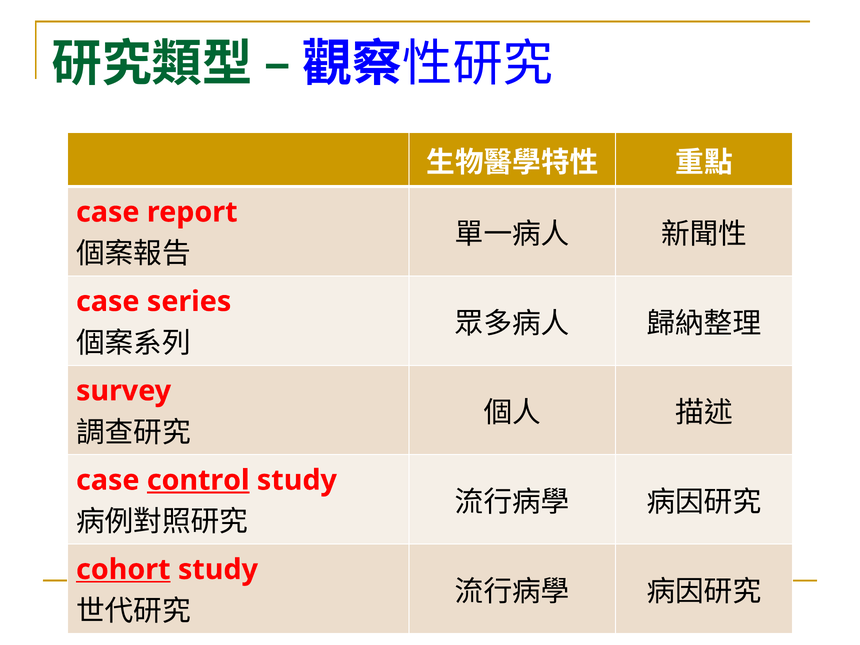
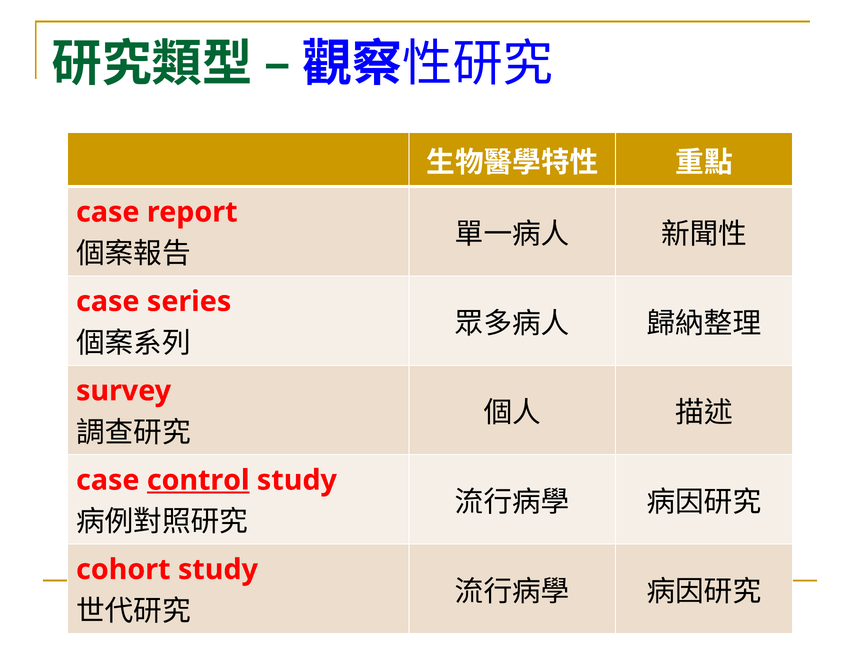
cohort underline: present -> none
